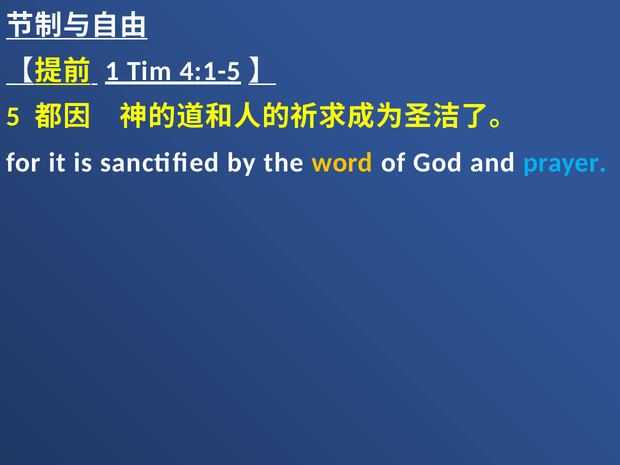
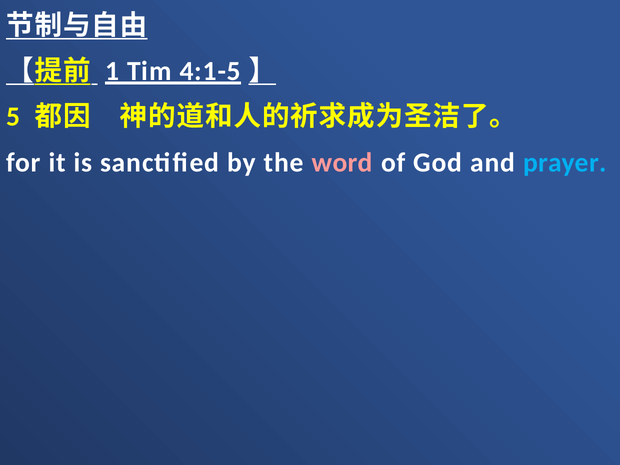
word colour: yellow -> pink
